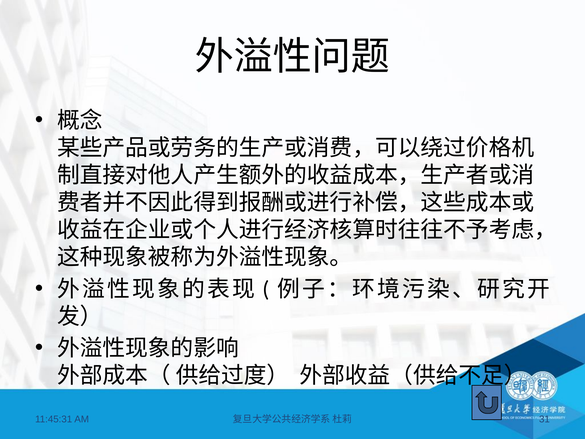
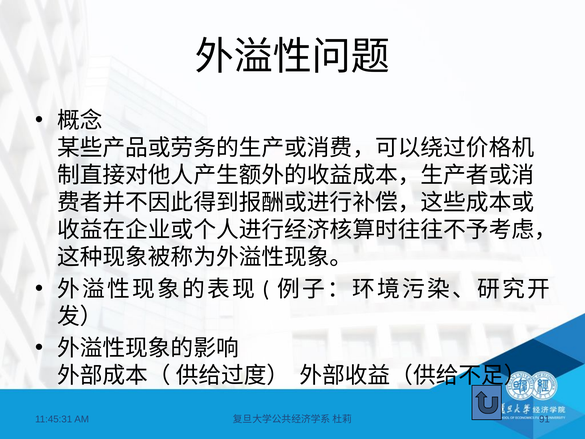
31: 31 -> 91
